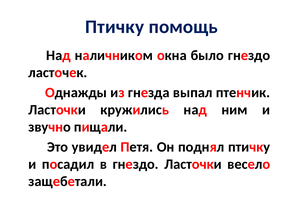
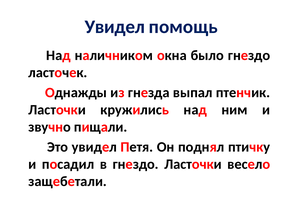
Птичку at (115, 27): Птичку -> Увидел
